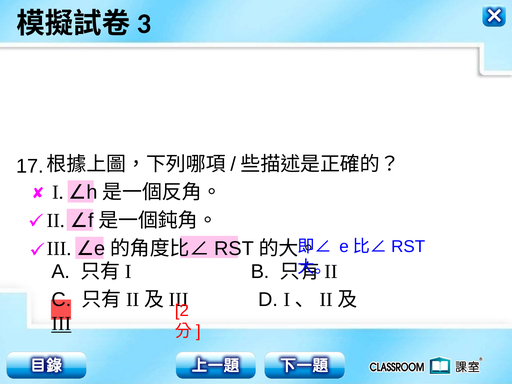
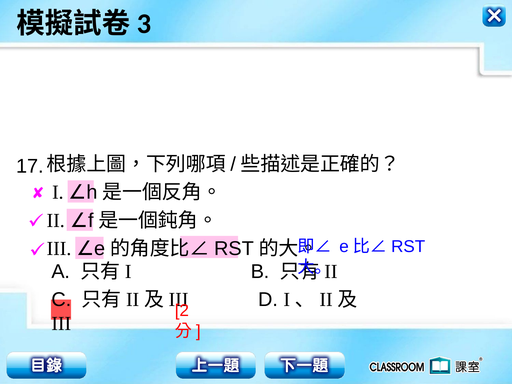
III at (61, 324) underline: present -> none
